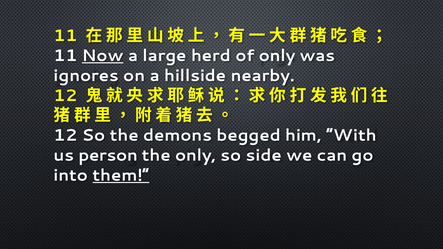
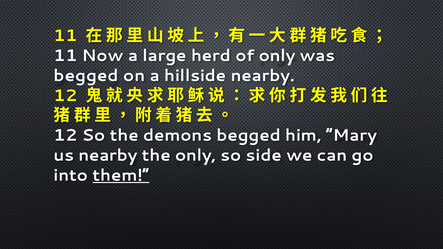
Now underline: present -> none
ignores at (86, 76): ignores -> begged
With: With -> Mary
us person: person -> nearby
